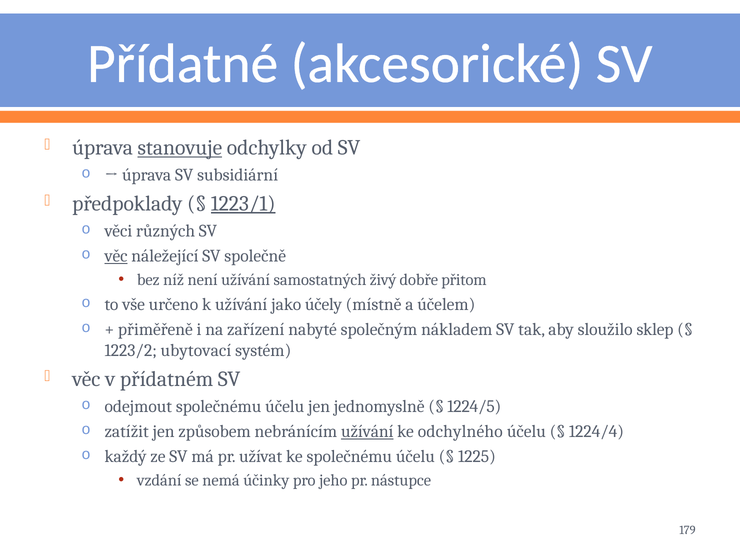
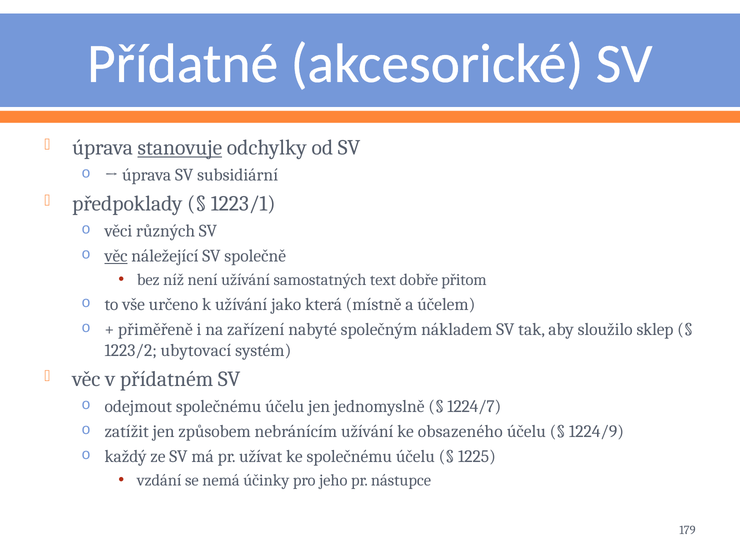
1223/1 underline: present -> none
živý: živý -> text
účely: účely -> která
1224/5: 1224/5 -> 1224/7
užívání at (367, 431) underline: present -> none
odchylného: odchylného -> obsazeného
1224/4: 1224/4 -> 1224/9
